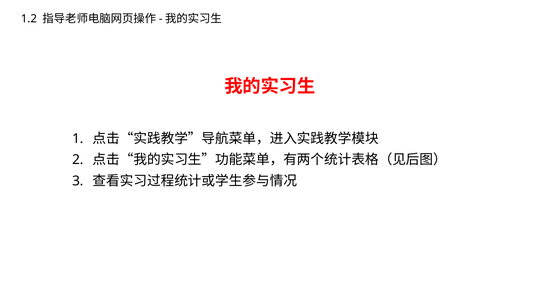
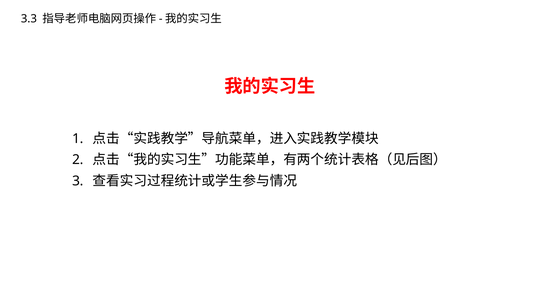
1.2: 1.2 -> 3.3
